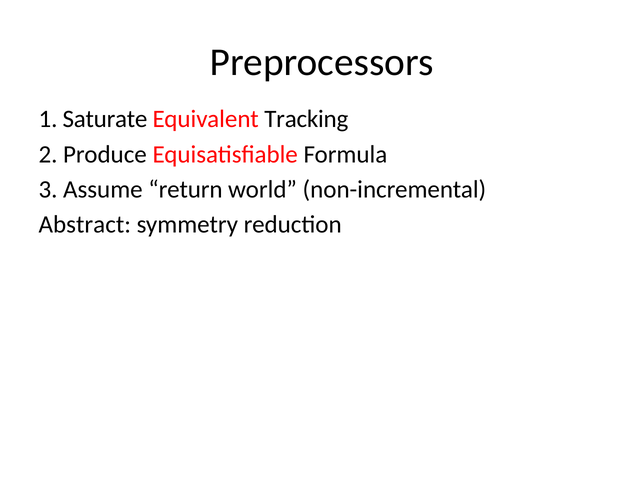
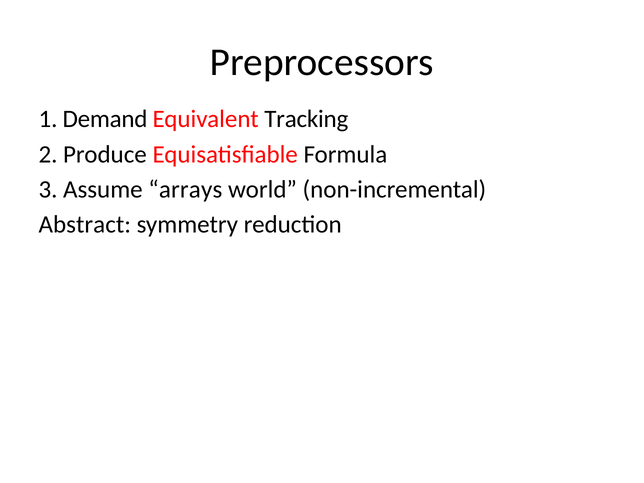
Saturate: Saturate -> Demand
return: return -> arrays
